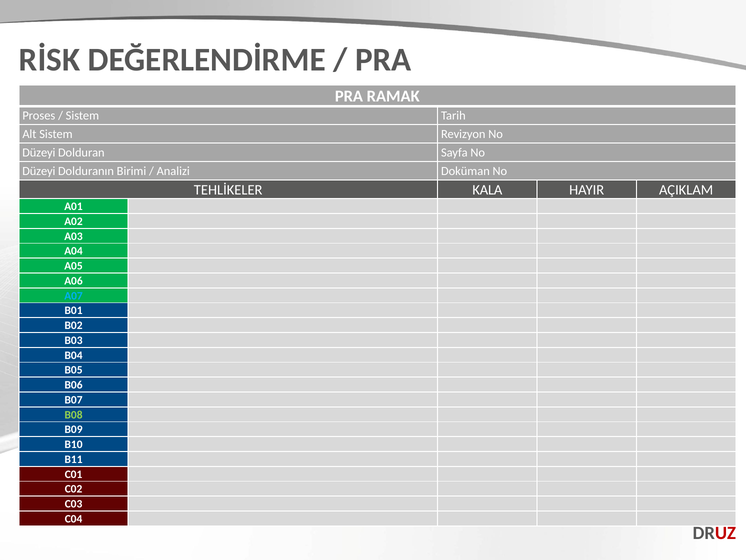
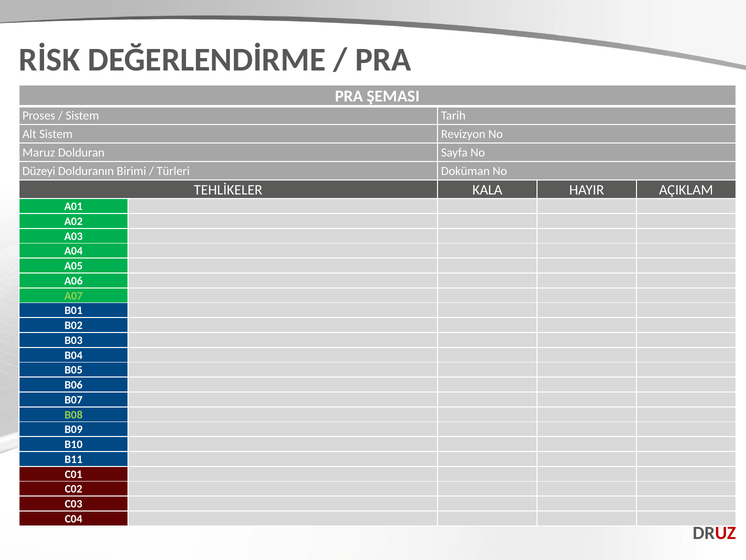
RAMAK: RAMAK -> ŞEMASI
Düzeyi at (39, 153): Düzeyi -> Maruz
Analizi: Analizi -> Türleri
A07 colour: light blue -> light green
